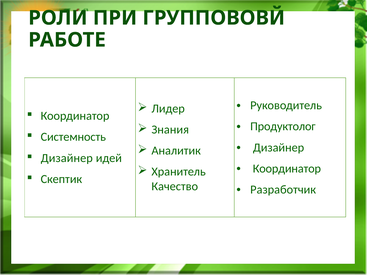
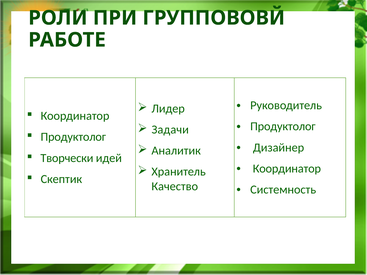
Знания: Знания -> Задачи
Системность at (73, 137): Системность -> Продуктолог
Дизайнер at (67, 158): Дизайнер -> Творчески
Разработчик: Разработчик -> Системность
